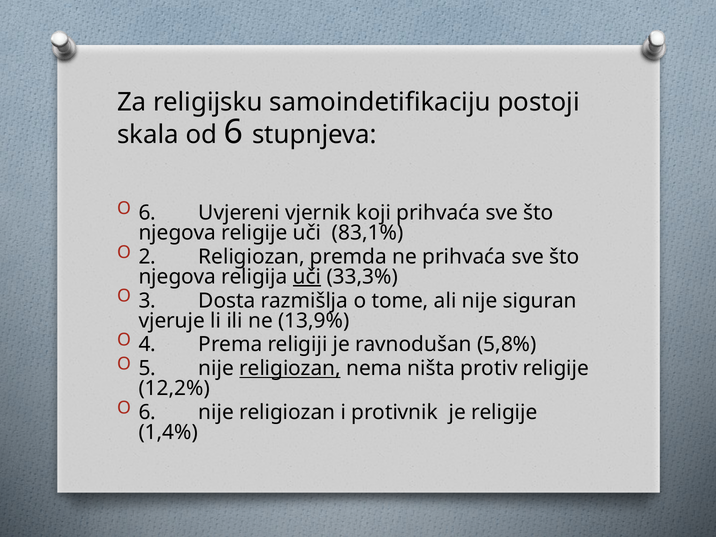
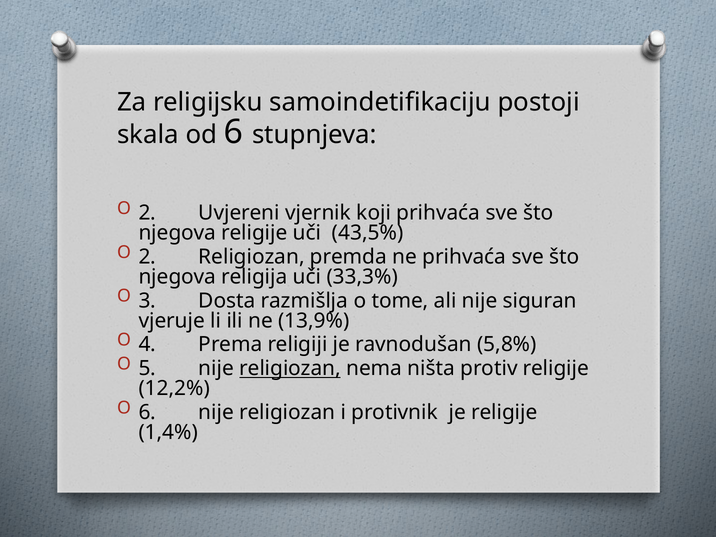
6 at (147, 213): 6 -> 2
83,1%: 83,1% -> 43,5%
uči at (307, 277) underline: present -> none
